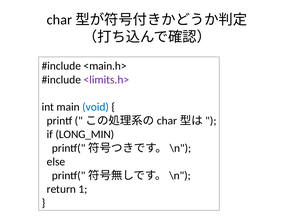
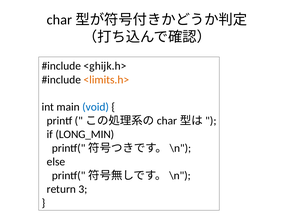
<main.h>: <main.h> -> <ghijk.h>
<limits.h> colour: purple -> orange
1: 1 -> 3
